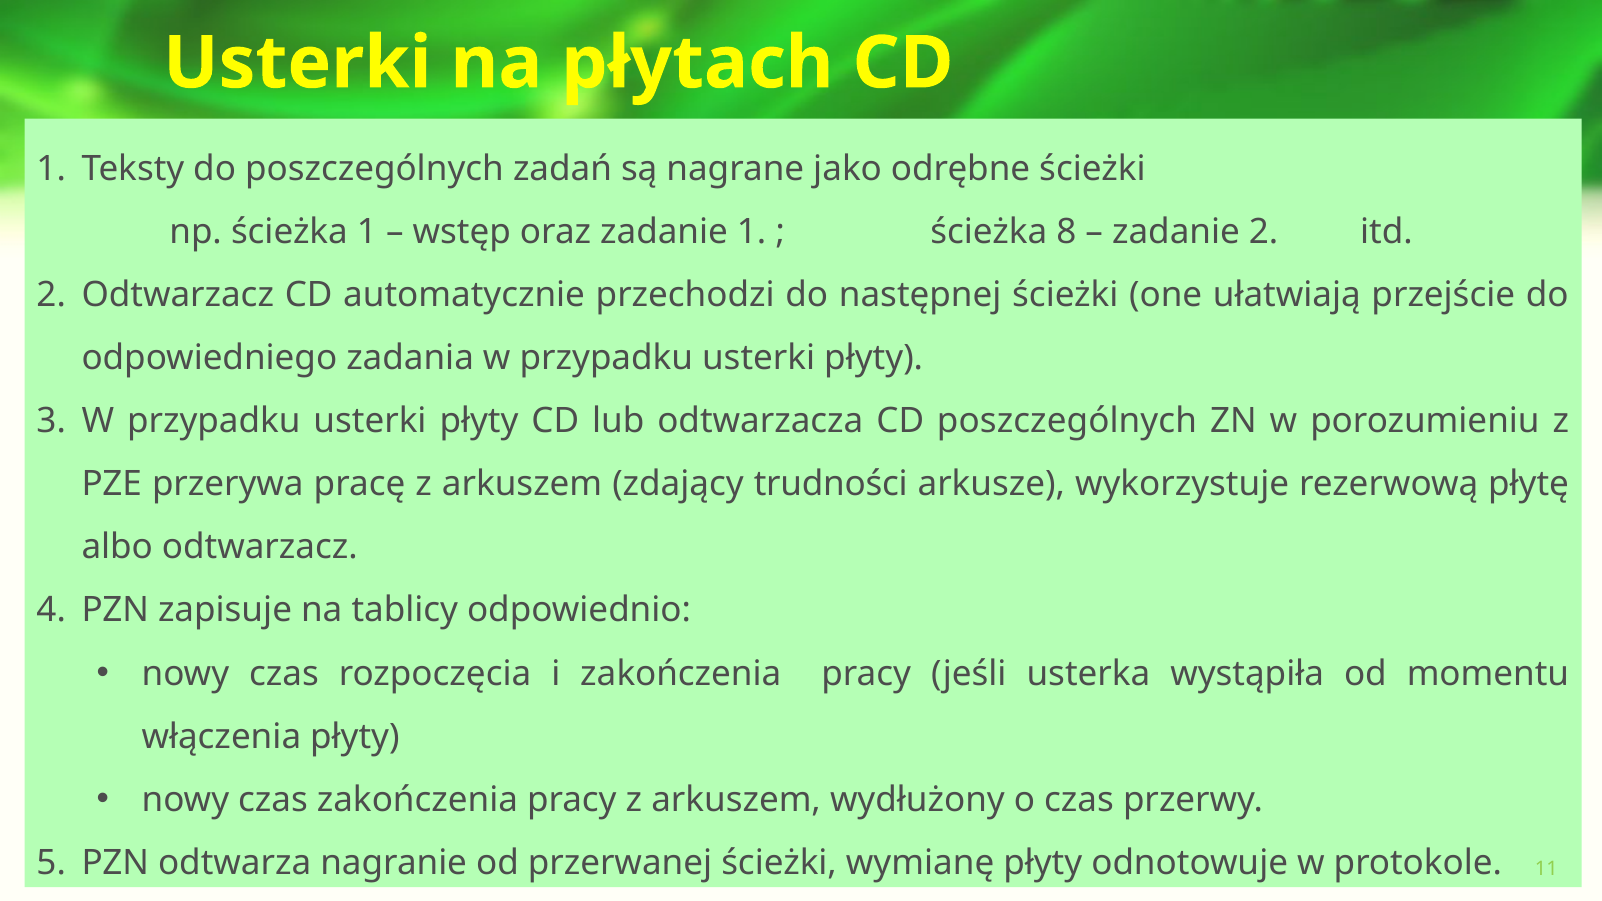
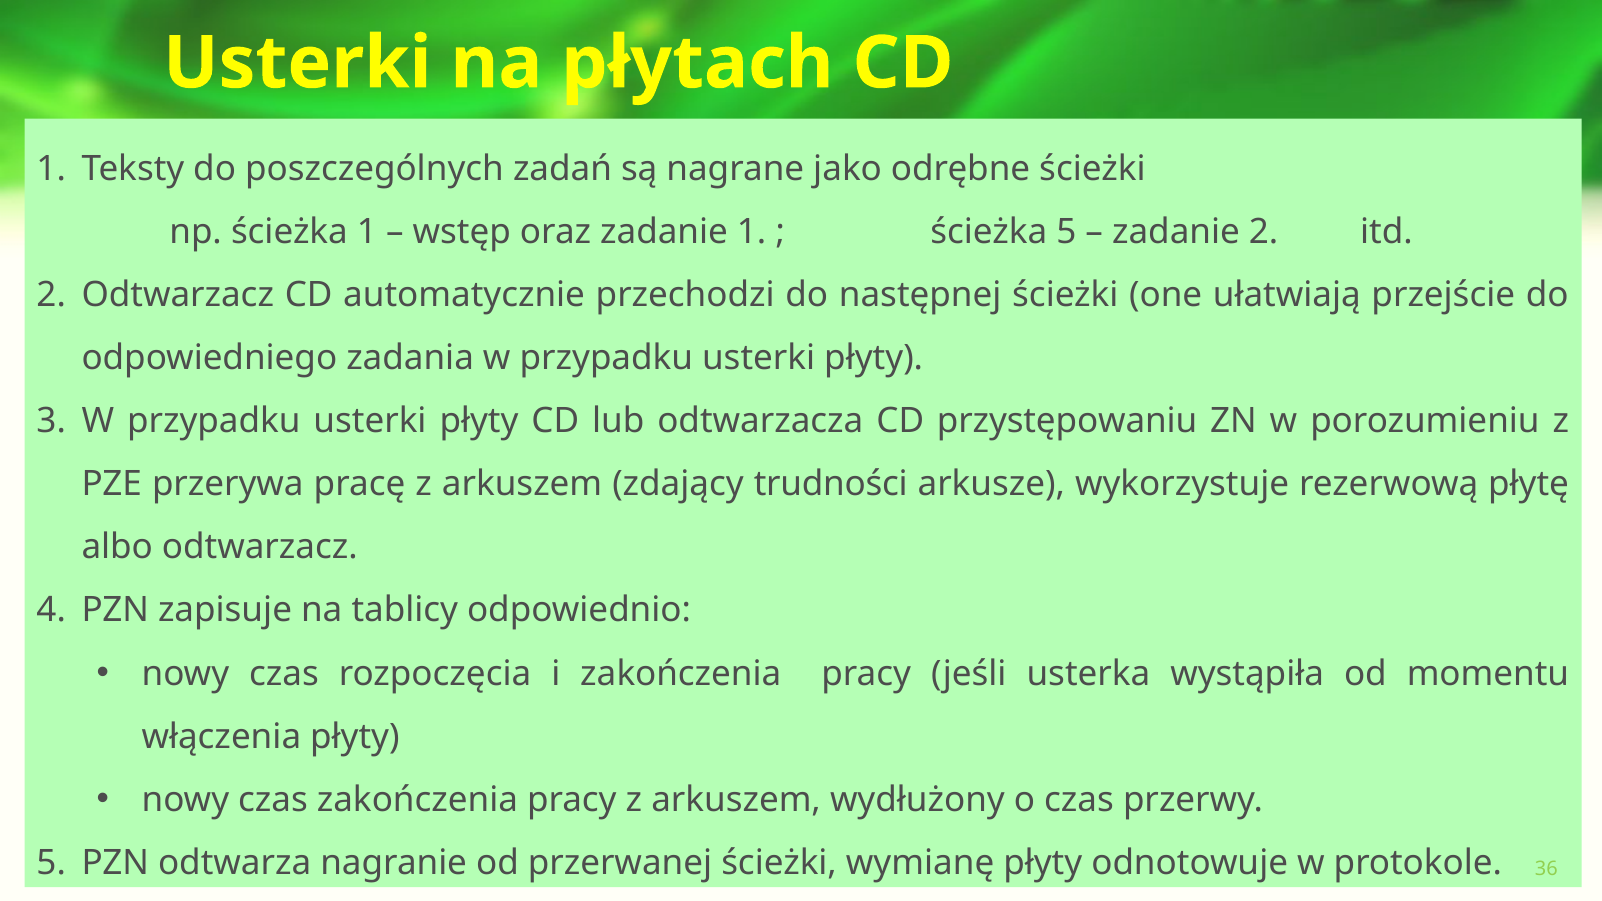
ścieżka 8: 8 -> 5
CD poszczególnych: poszczególnych -> przystępowaniu
11: 11 -> 36
